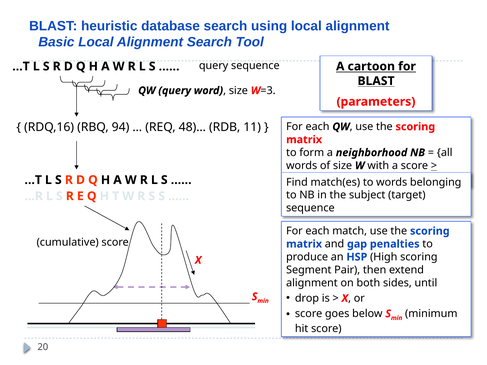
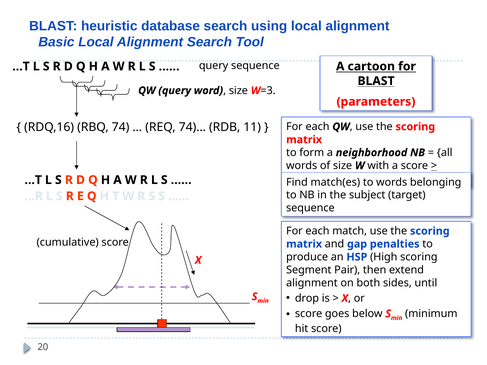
94: 94 -> 74
48)…: 48)… -> 74)…
